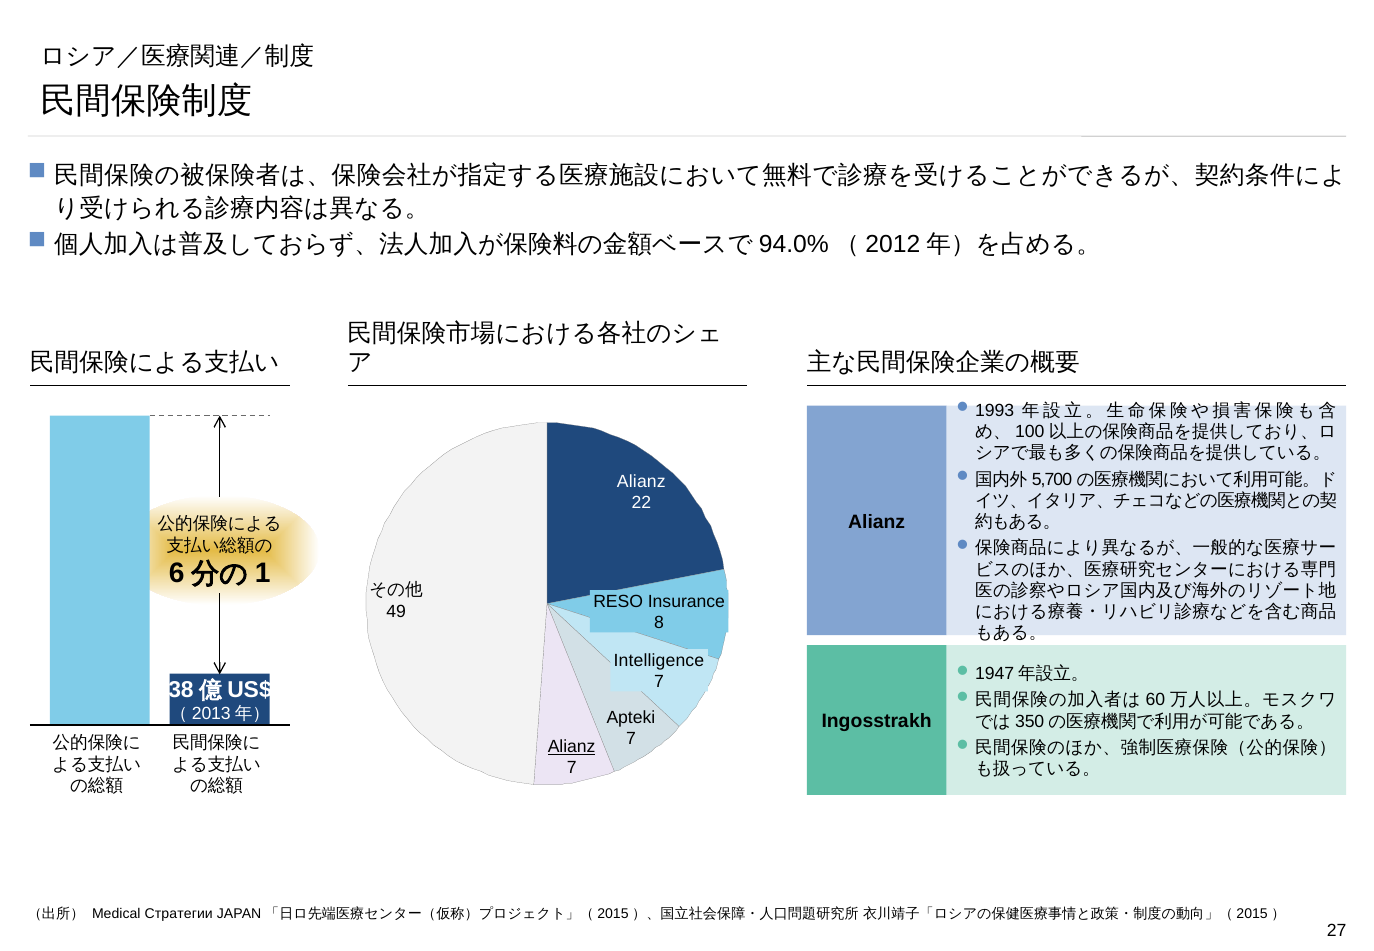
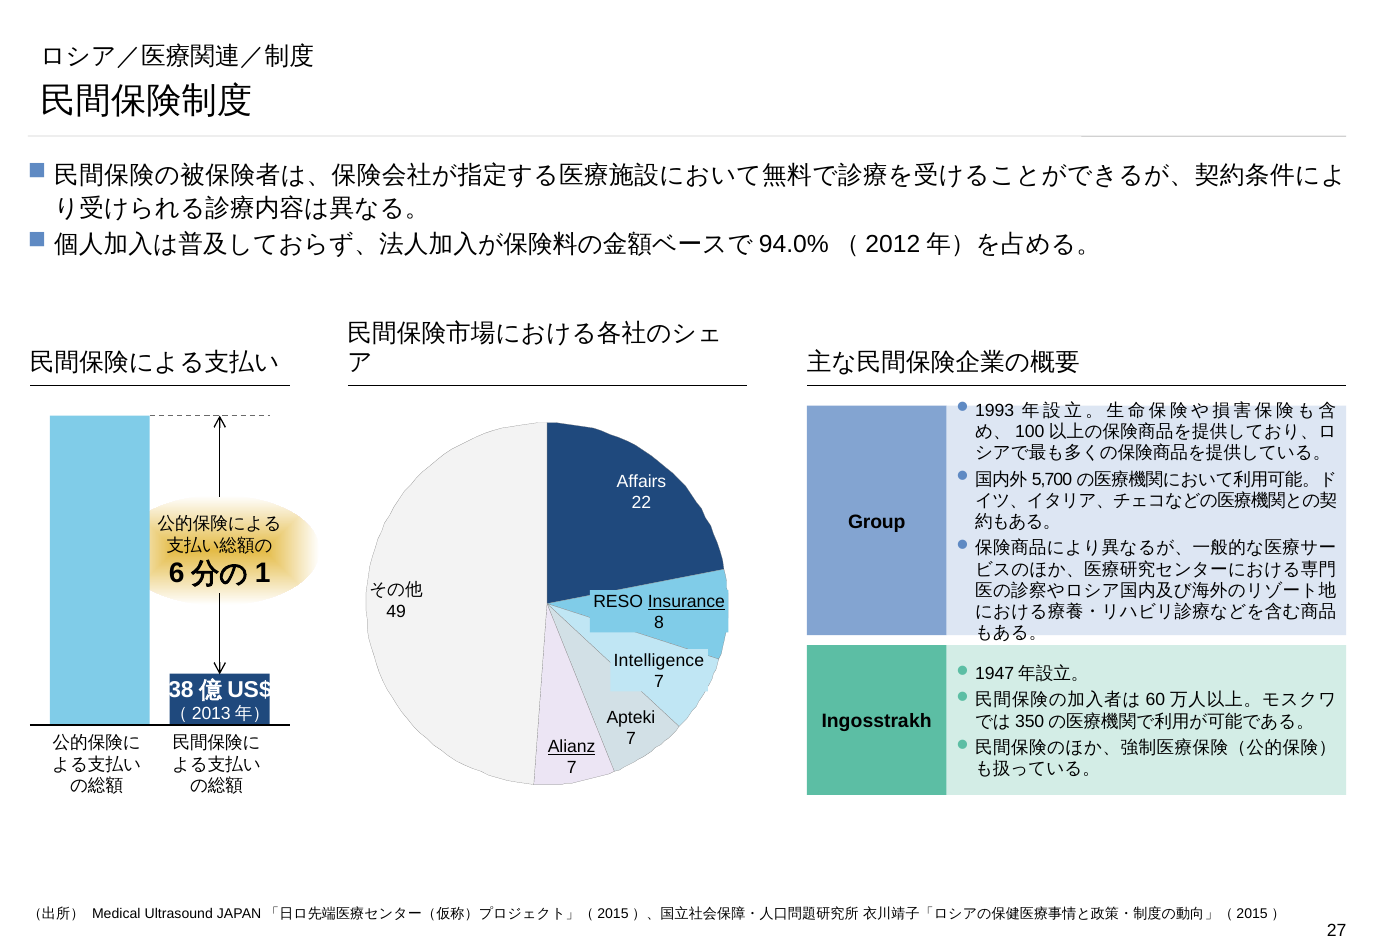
Alianz at (641, 482): Alianz -> Affairs
Alianz at (877, 522): Alianz -> Group
Insurance underline: none -> present
Стратегии: Стратегии -> Ultrasound
